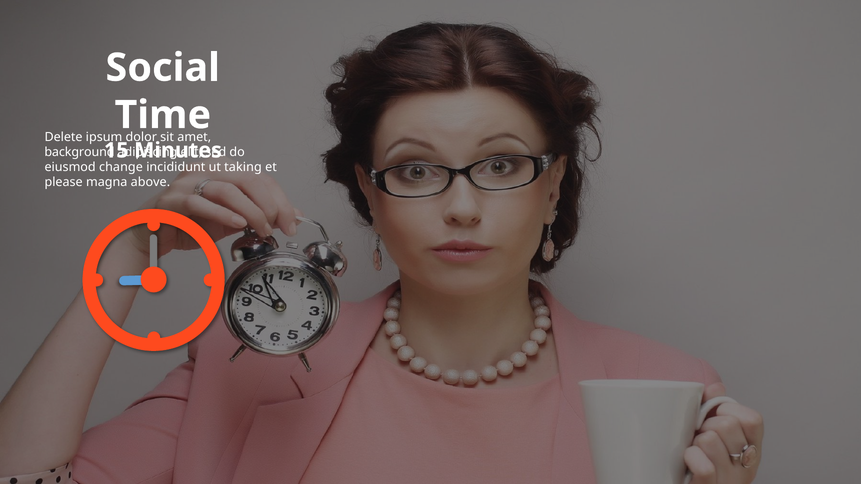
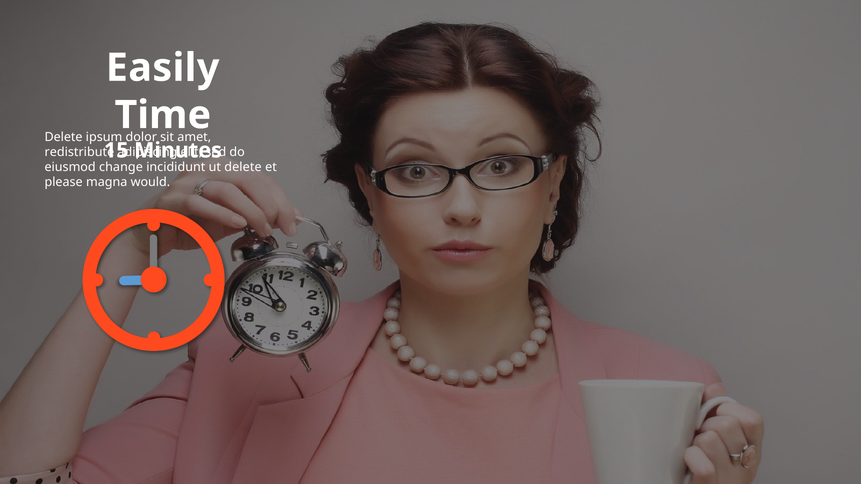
Social: Social -> Easily
background: background -> redistribute
taking at (243, 167): taking -> delete
above: above -> would
